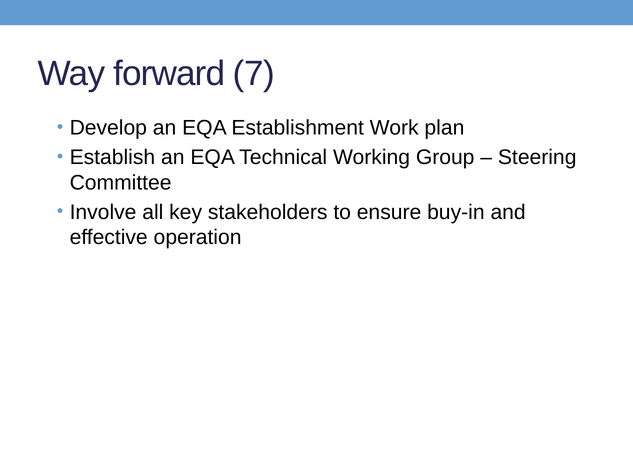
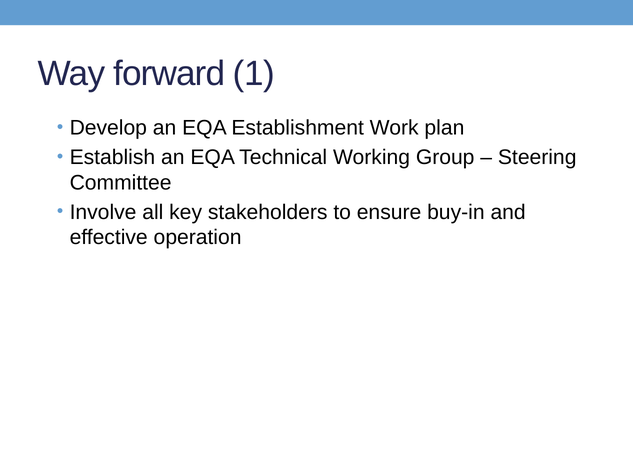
7: 7 -> 1
